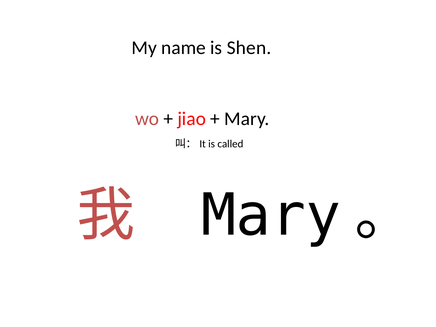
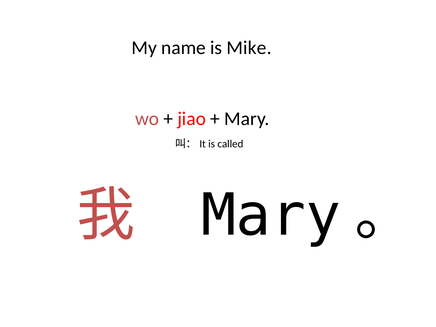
Shen: Shen -> Mike
